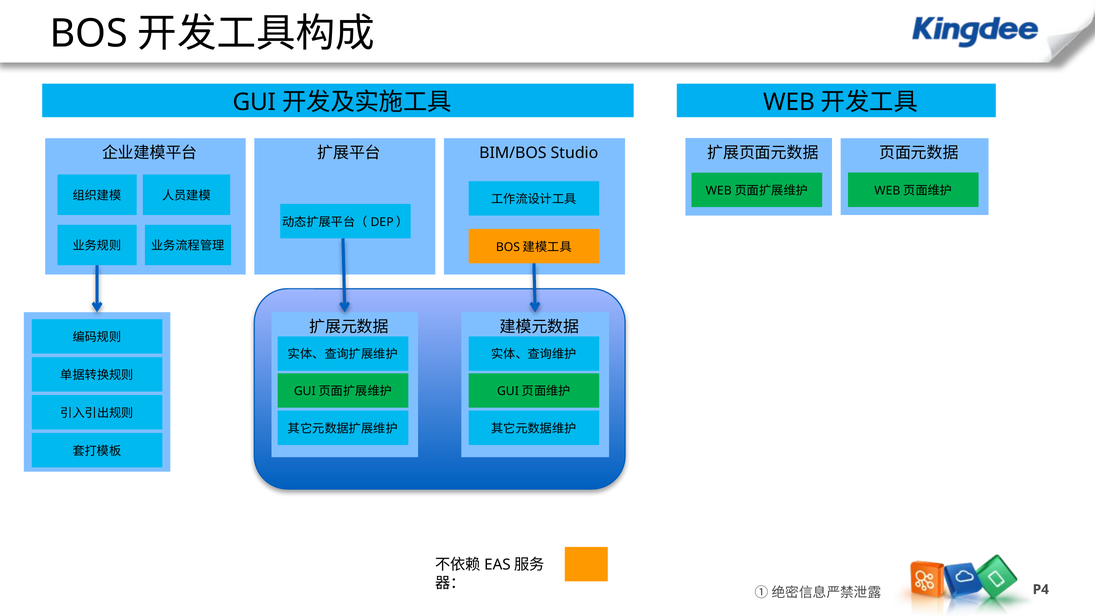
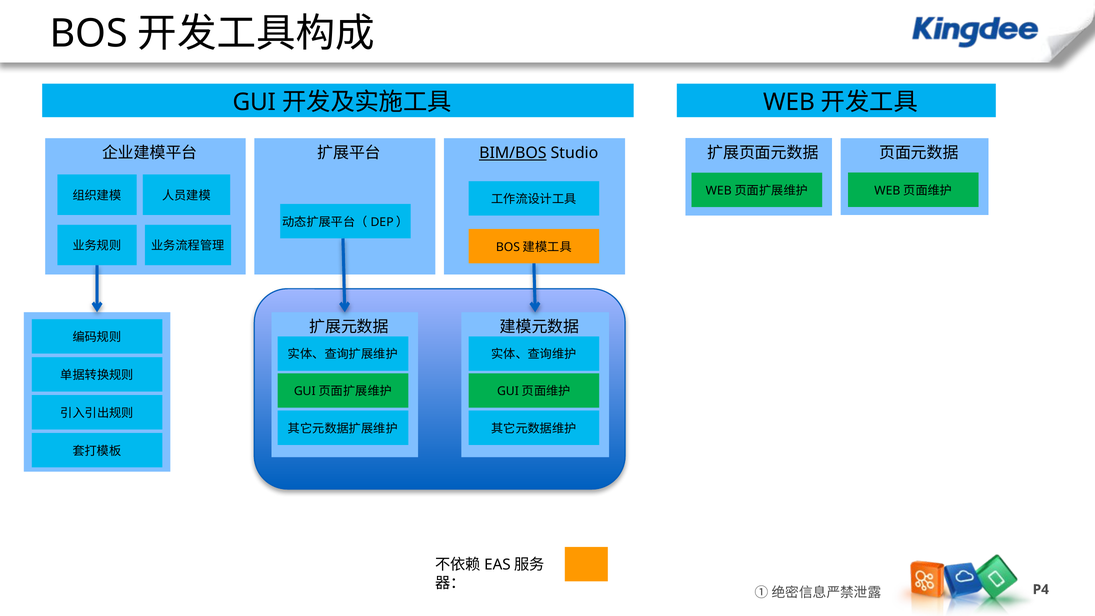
BIM/BOS underline: none -> present
